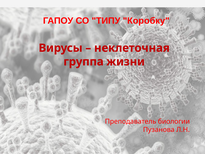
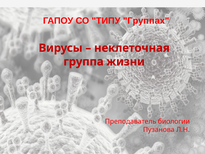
Коробку: Коробку -> Группах
